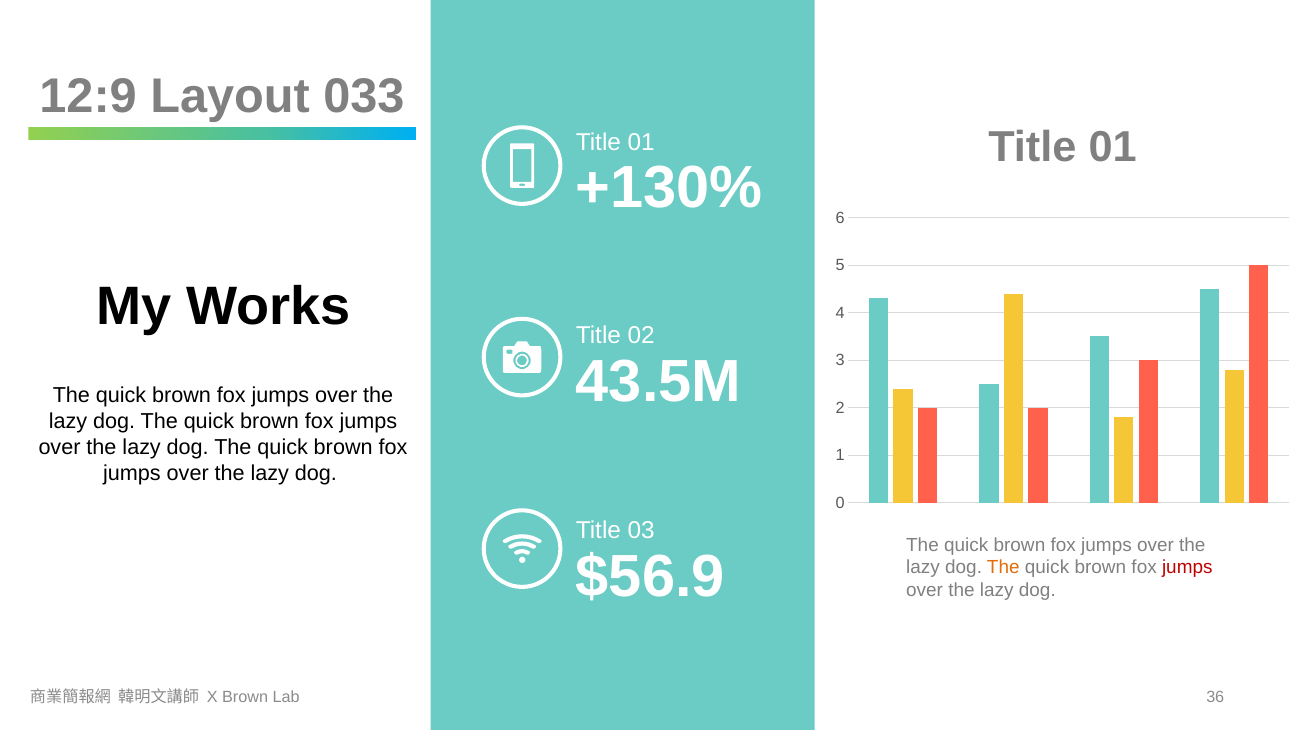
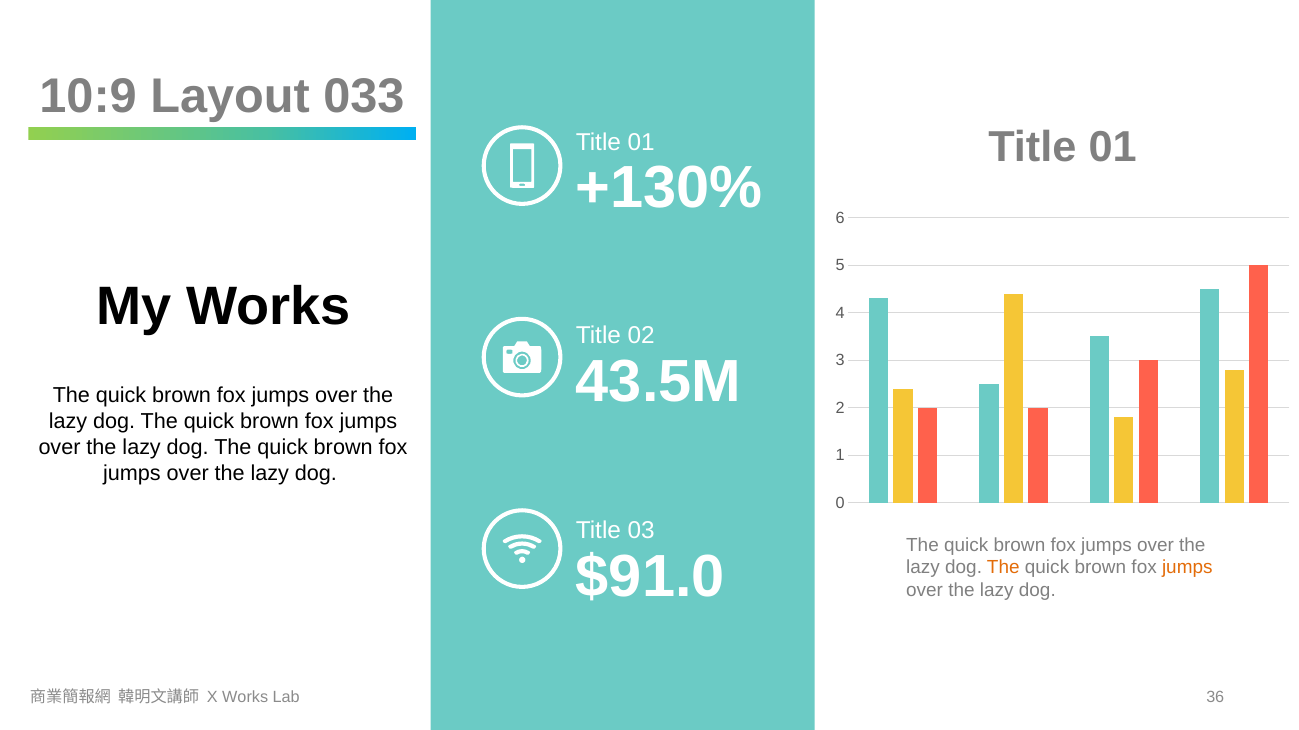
12:9: 12:9 -> 10:9
$56.9: $56.9 -> $91.0
jumps at (1187, 568) colour: red -> orange
X Brown: Brown -> Works
